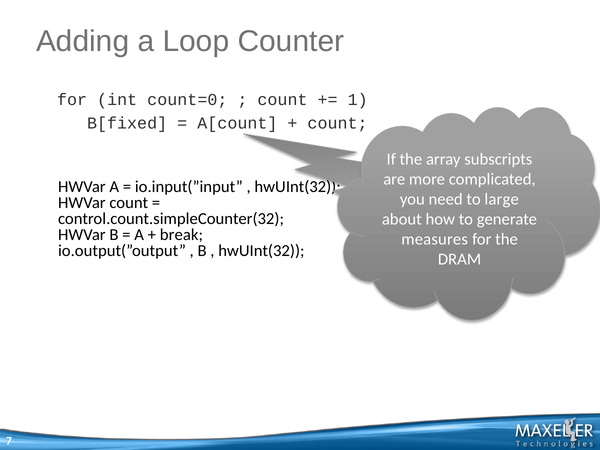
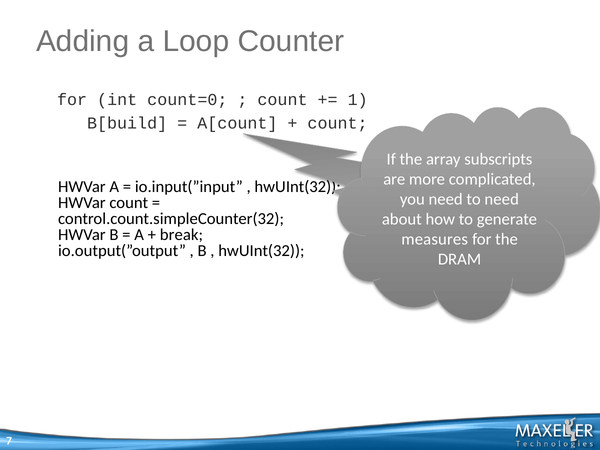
B[fixed: B[fixed -> B[build
to large: large -> need
